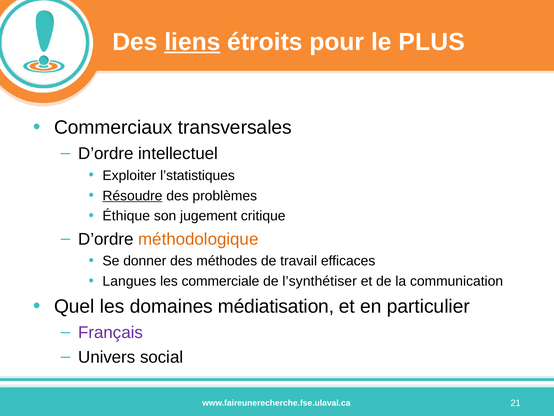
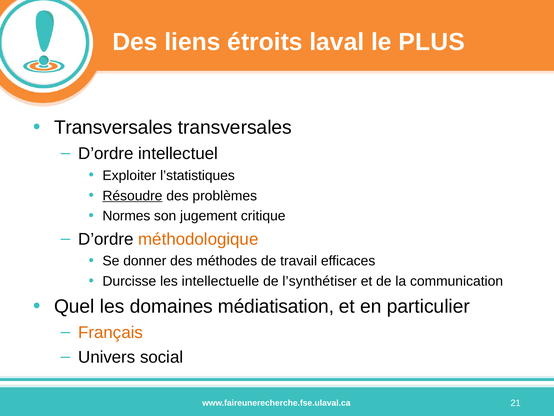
liens underline: present -> none
pour: pour -> laval
Commerciaux at (113, 127): Commerciaux -> Transversales
Éthique: Éthique -> Normes
Langues: Langues -> Durcisse
commerciale: commerciale -> intellectuelle
Français colour: purple -> orange
